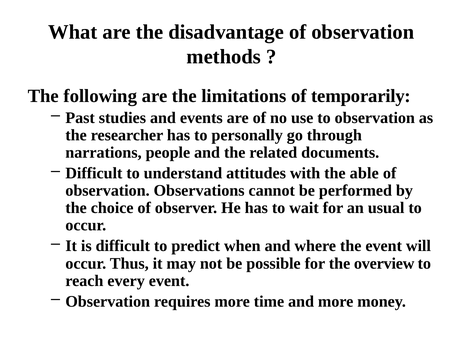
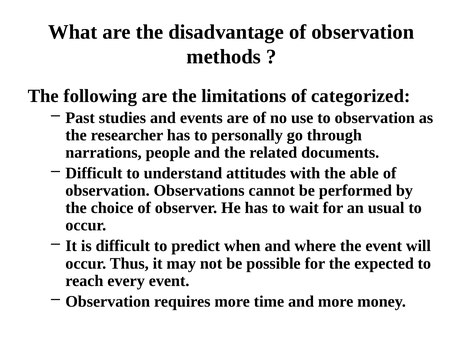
temporarily: temporarily -> categorized
overview: overview -> expected
